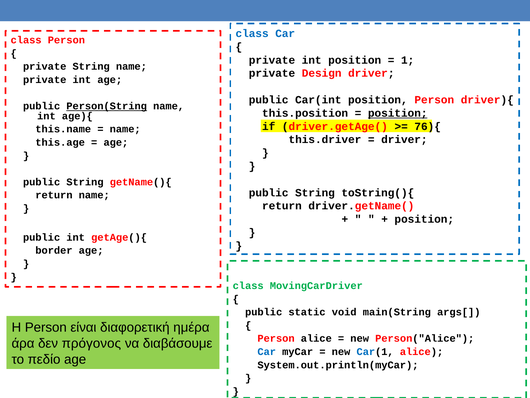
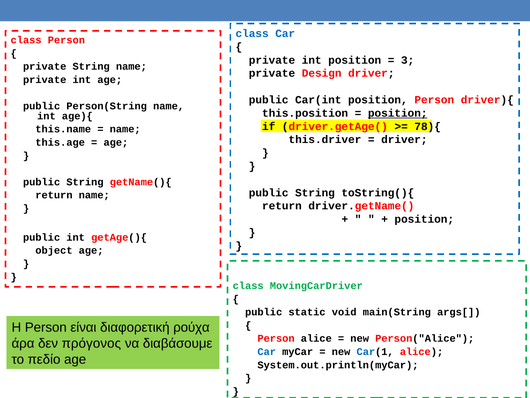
1: 1 -> 3
Person(String underline: present -> none
76){: 76){ -> 78){
border: border -> object
ημέρα: ημέρα -> ρούχα
